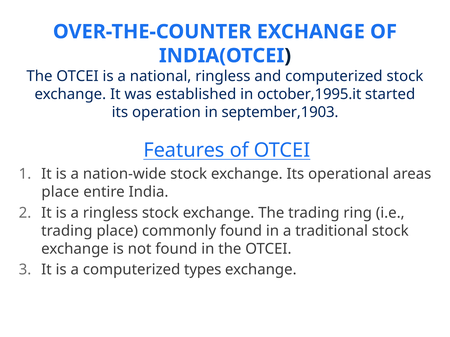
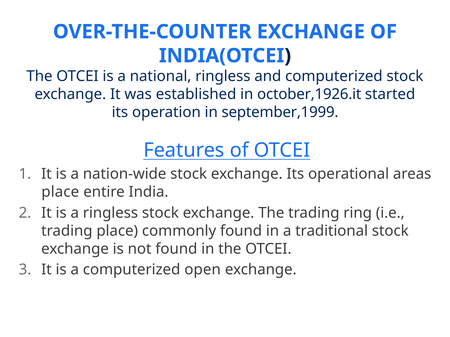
october,1995.it: october,1995.it -> october,1926.it
september,1903: september,1903 -> september,1999
types: types -> open
